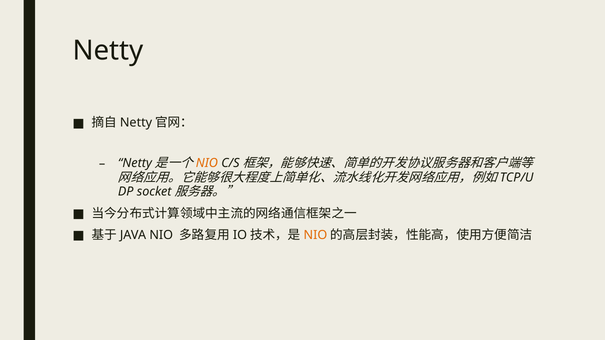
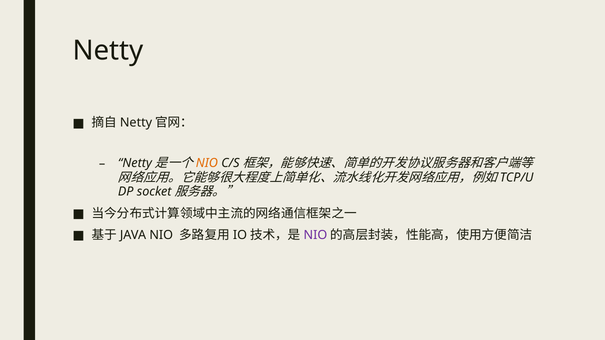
NIO at (315, 235) colour: orange -> purple
